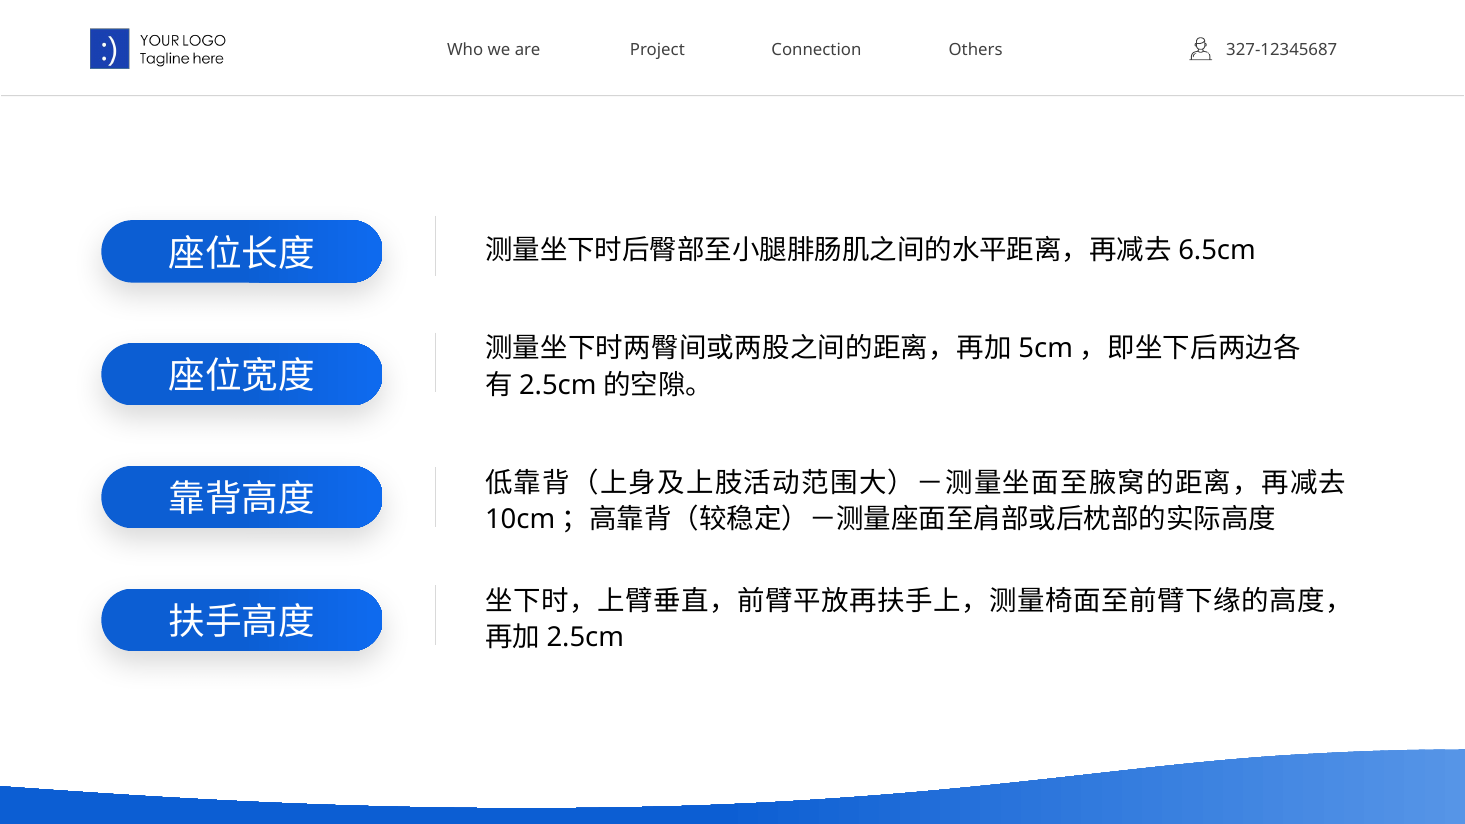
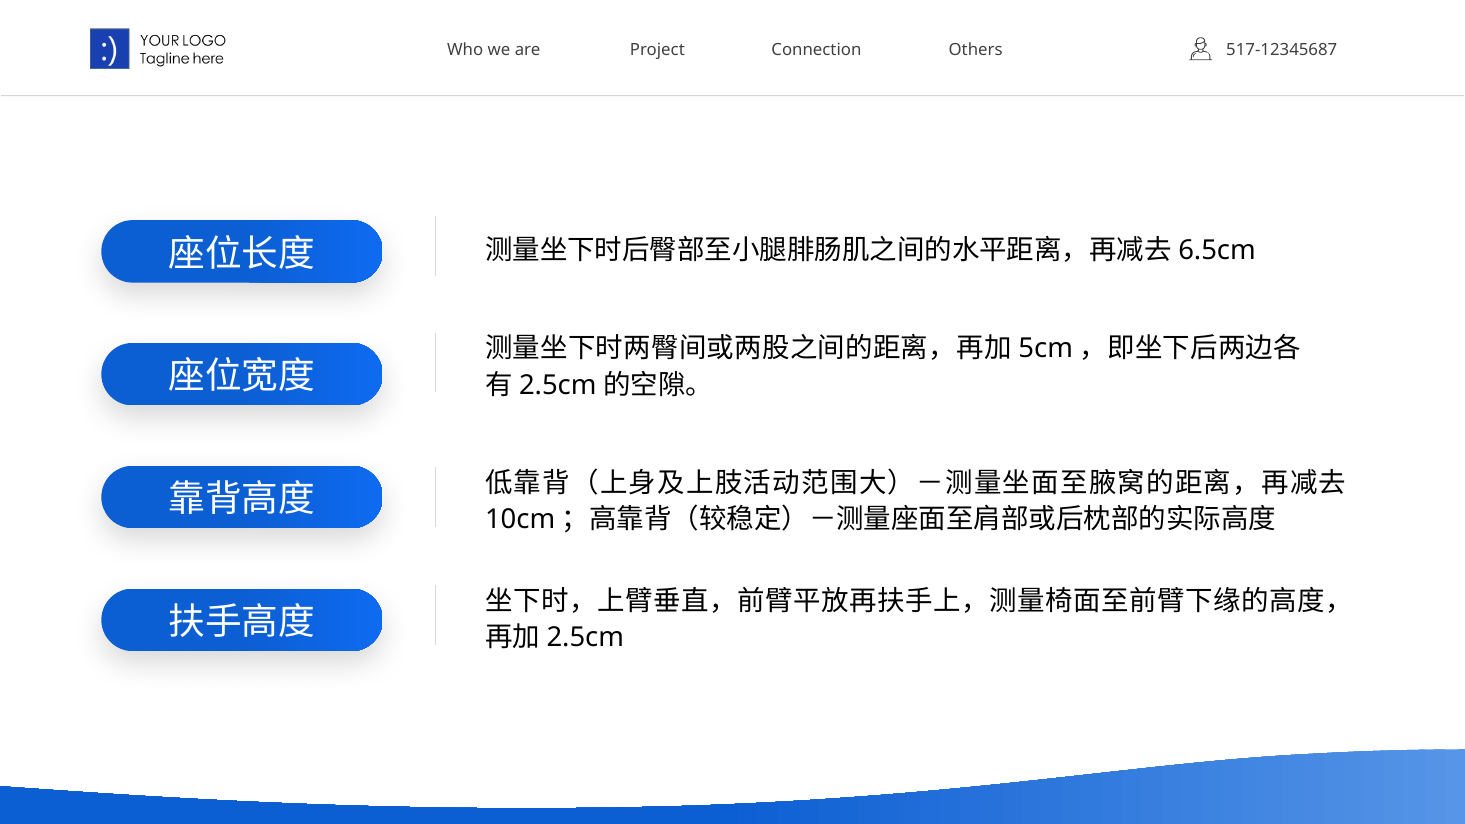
327-12345687: 327-12345687 -> 517-12345687
